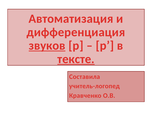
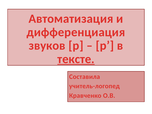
звуков underline: present -> none
